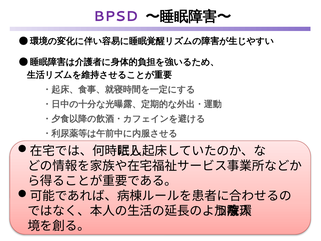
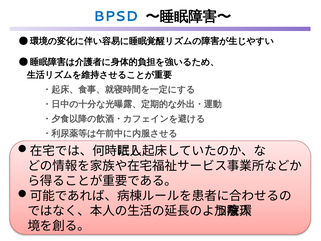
BPSD colour: purple -> blue
